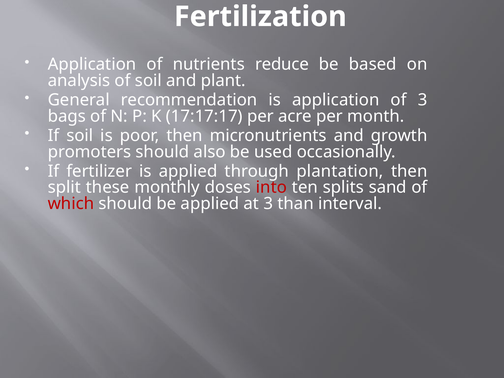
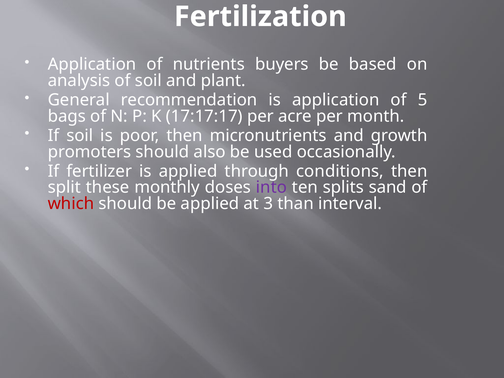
reduce: reduce -> buyers
of 3: 3 -> 5
plantation: plantation -> conditions
into colour: red -> purple
